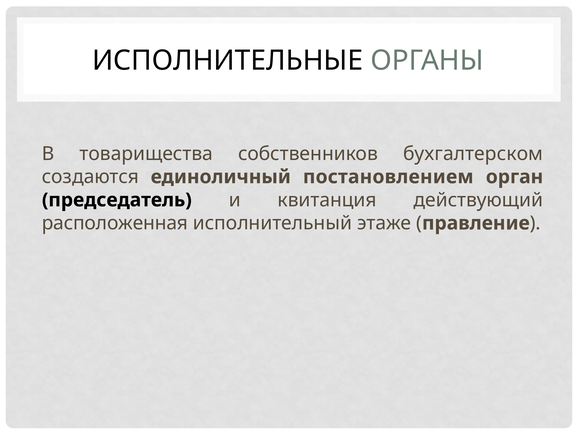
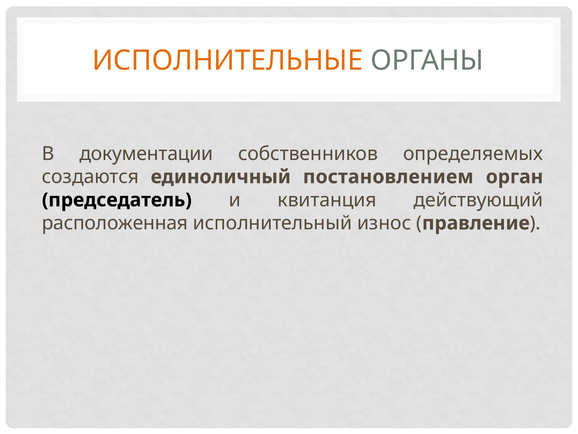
ИСПОЛНИТЕЛЬНЫЕ colour: black -> orange
товарищества: товарищества -> документации
бухгалтерском: бухгалтерском -> определяемых
этаже: этаже -> износ
